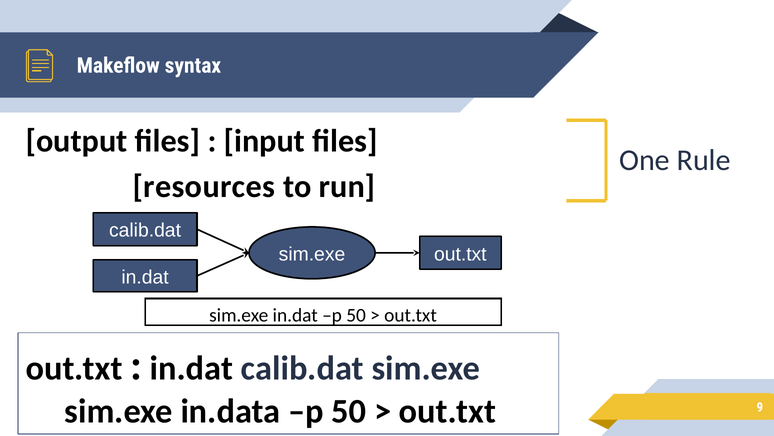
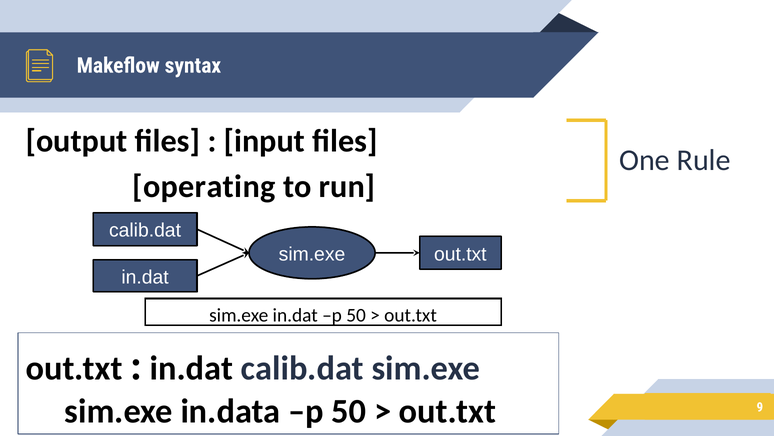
resources: resources -> operating
